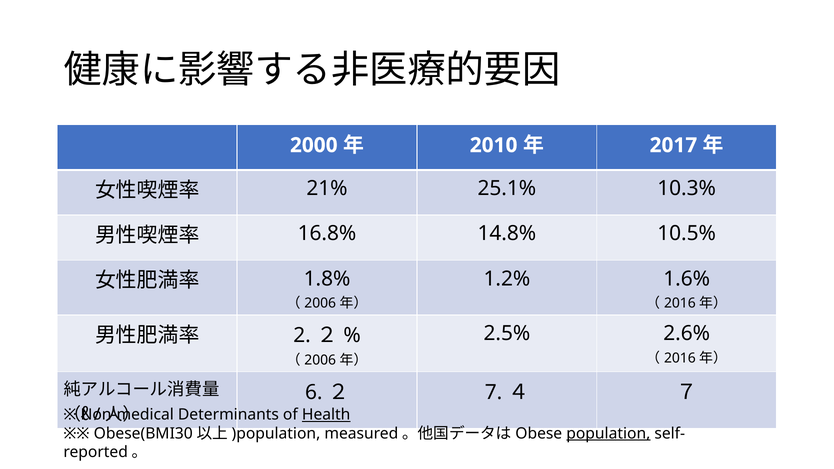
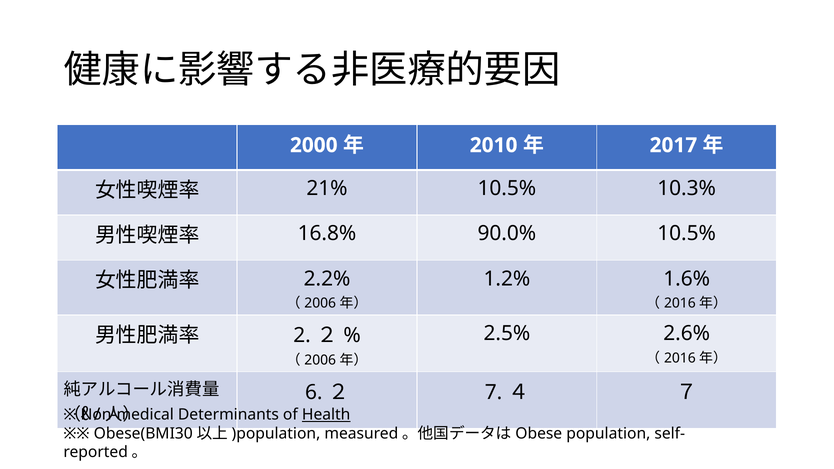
21% 25.1%: 25.1% -> 10.5%
14.8%: 14.8% -> 90.0%
1.8%: 1.8% -> 2.2%
population underline: present -> none
